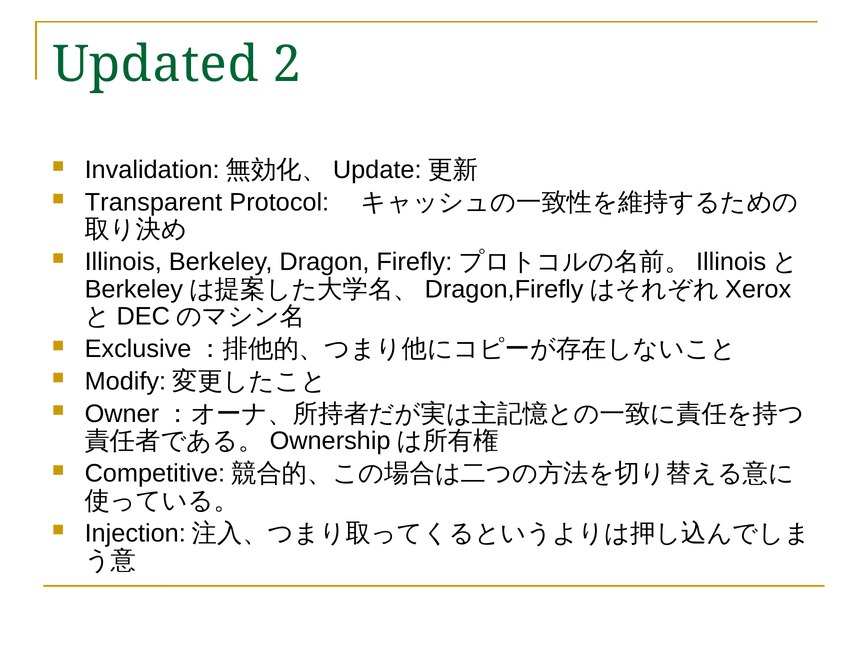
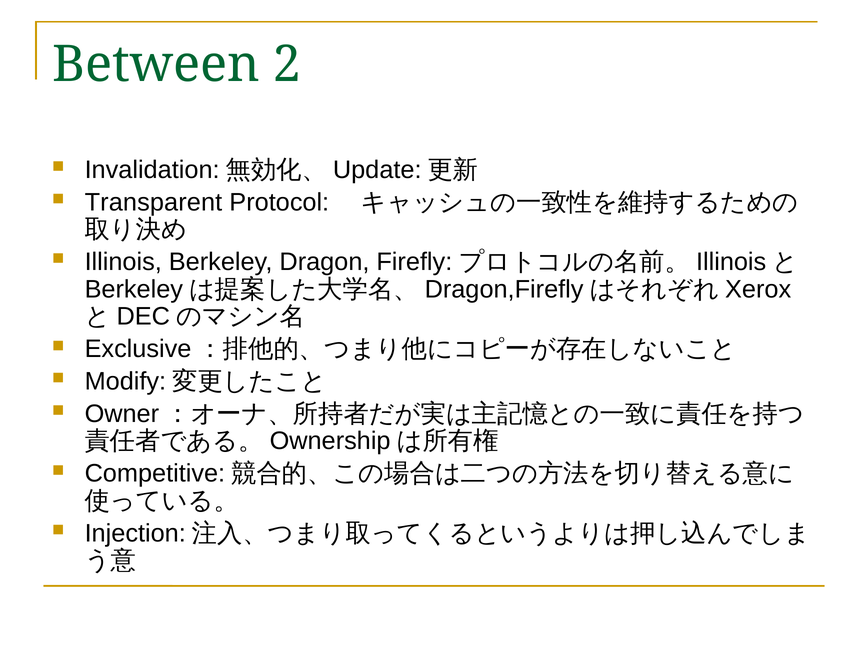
Updated: Updated -> Between
